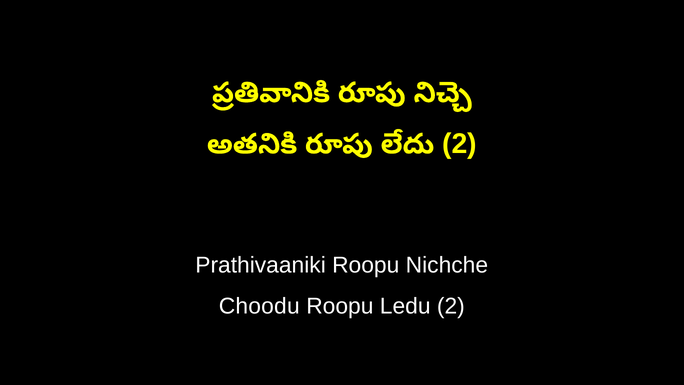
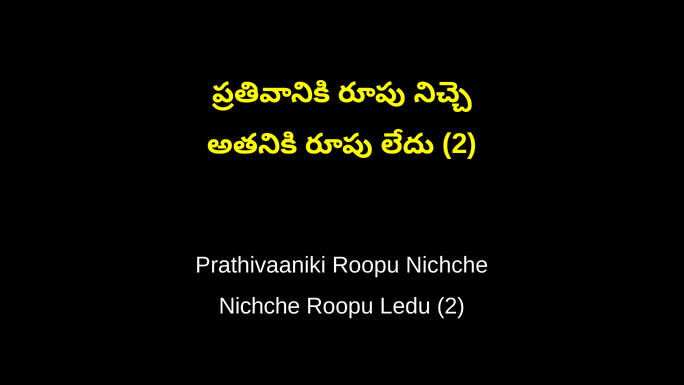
Choodu at (259, 306): Choodu -> Nichche
